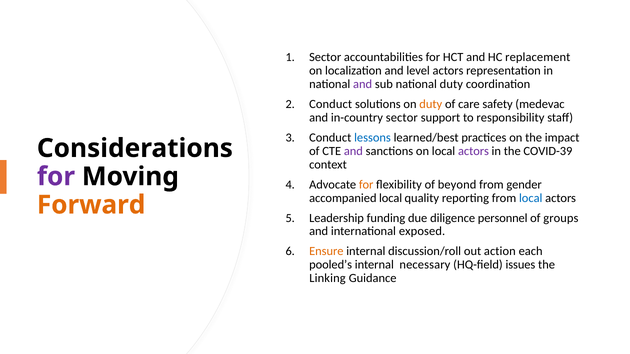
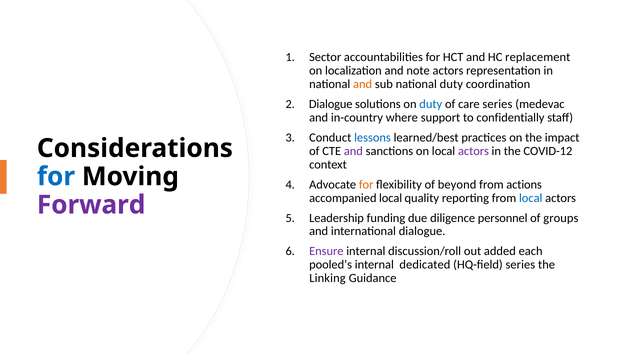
level: level -> note
and at (363, 84) colour: purple -> orange
Conduct at (331, 104): Conduct -> Dialogue
duty at (431, 104) colour: orange -> blue
care safety: safety -> series
in-country sector: sector -> where
responsibility: responsibility -> confidentially
COVID-39: COVID-39 -> COVID-12
for at (56, 177) colour: purple -> blue
gender: gender -> actions
Forward colour: orange -> purple
international exposed: exposed -> dialogue
Ensure colour: orange -> purple
action: action -> added
necessary: necessary -> dedicated
HQ-field issues: issues -> series
